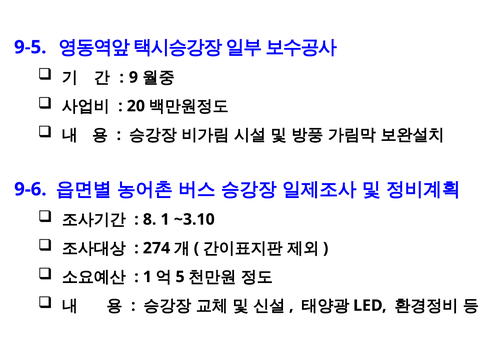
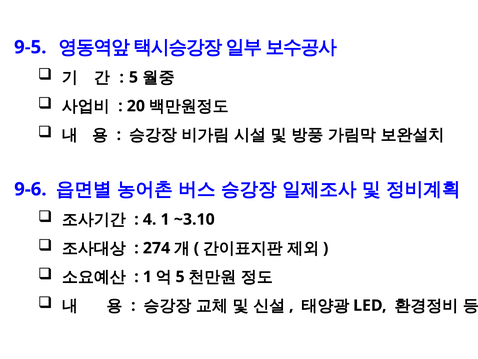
9 at (133, 77): 9 -> 5
8: 8 -> 4
